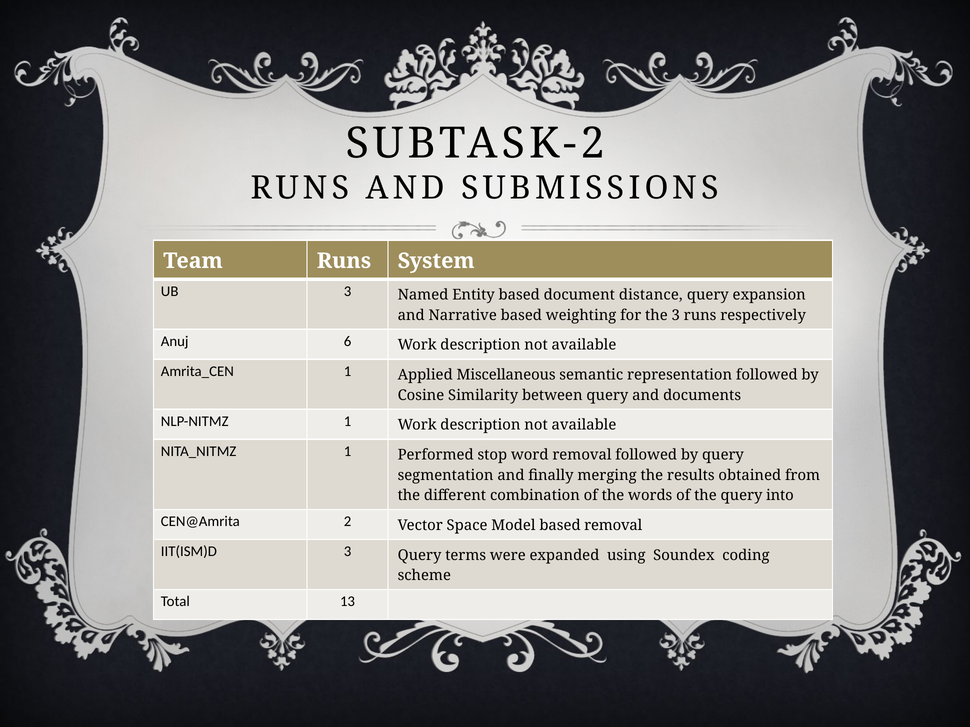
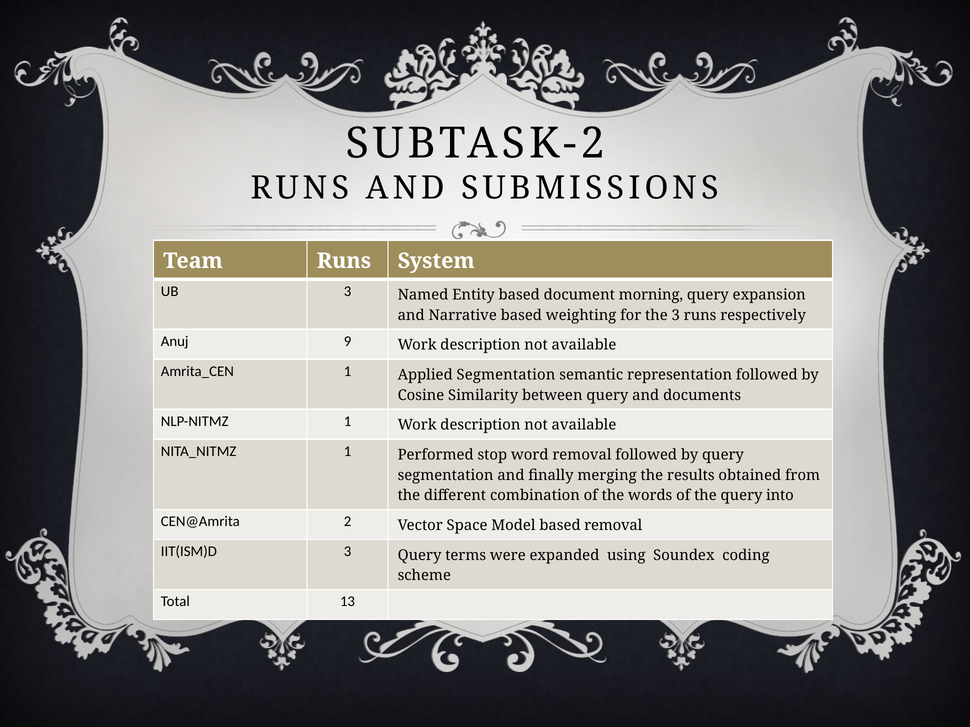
distance: distance -> morning
6: 6 -> 9
Applied Miscellaneous: Miscellaneous -> Segmentation
